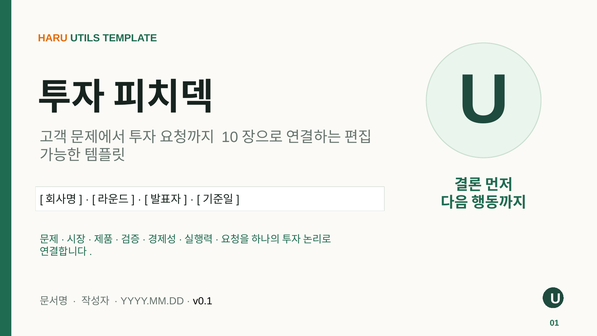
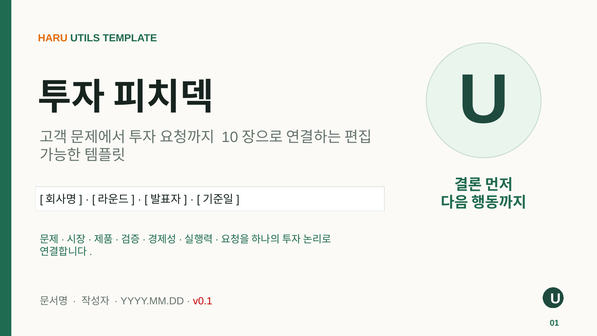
v0.1 colour: black -> red
